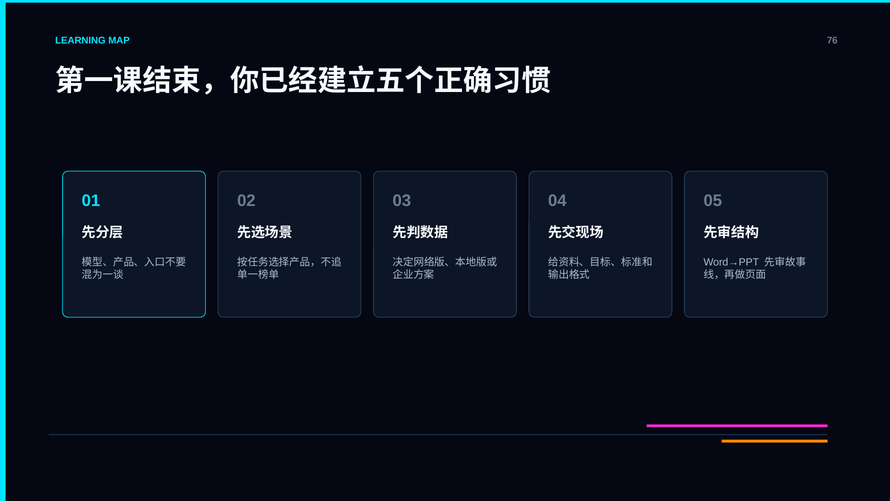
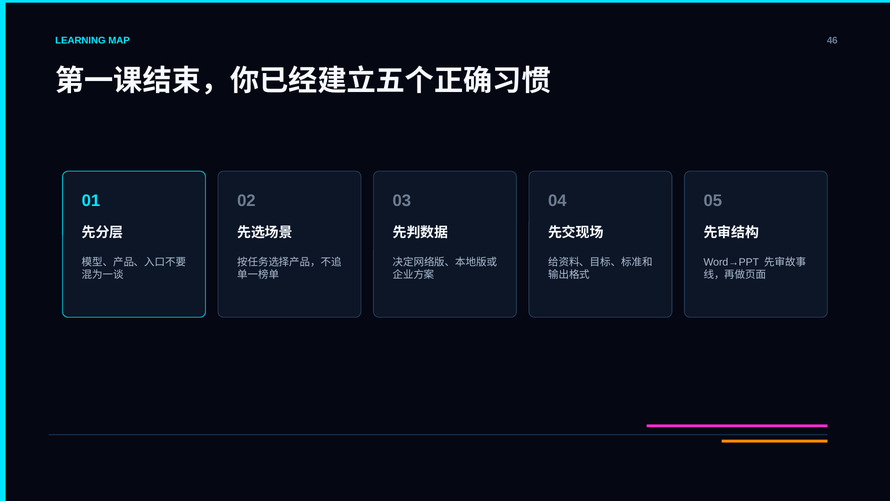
76: 76 -> 46
